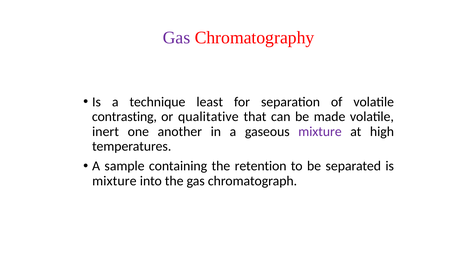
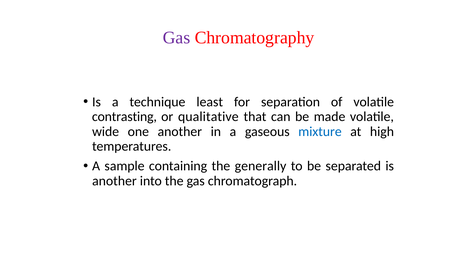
inert: inert -> wide
mixture at (320, 131) colour: purple -> blue
retention: retention -> generally
mixture at (114, 181): mixture -> another
